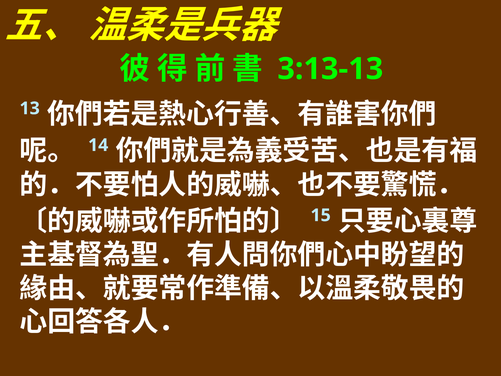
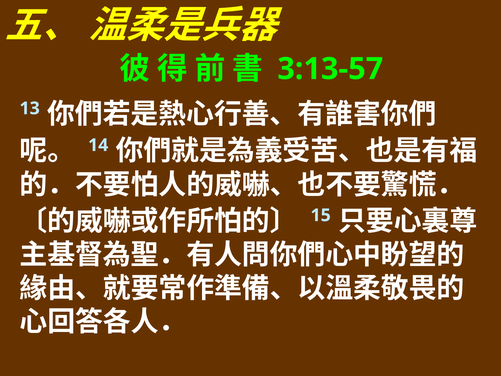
3:13-13: 3:13-13 -> 3:13-57
